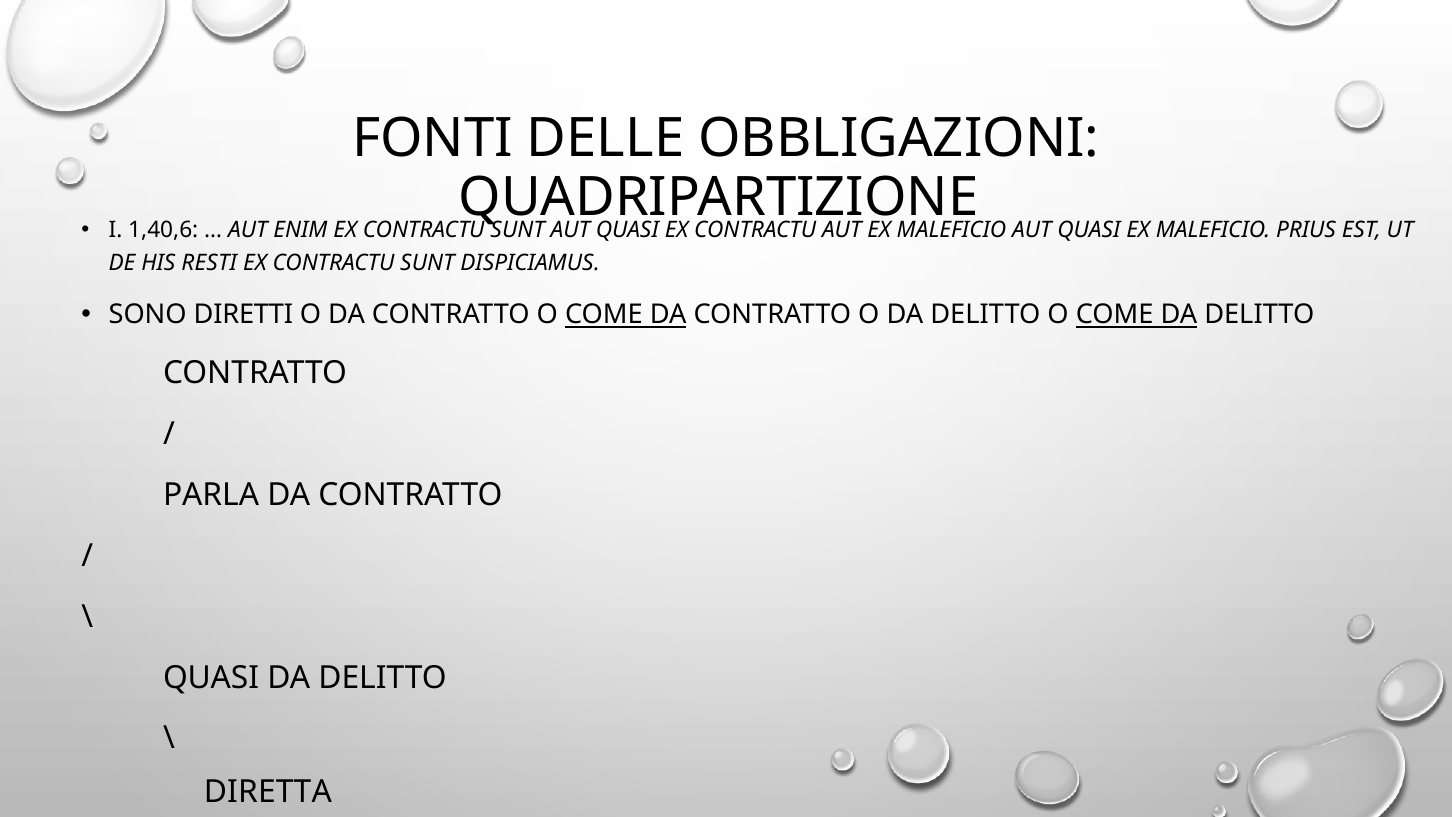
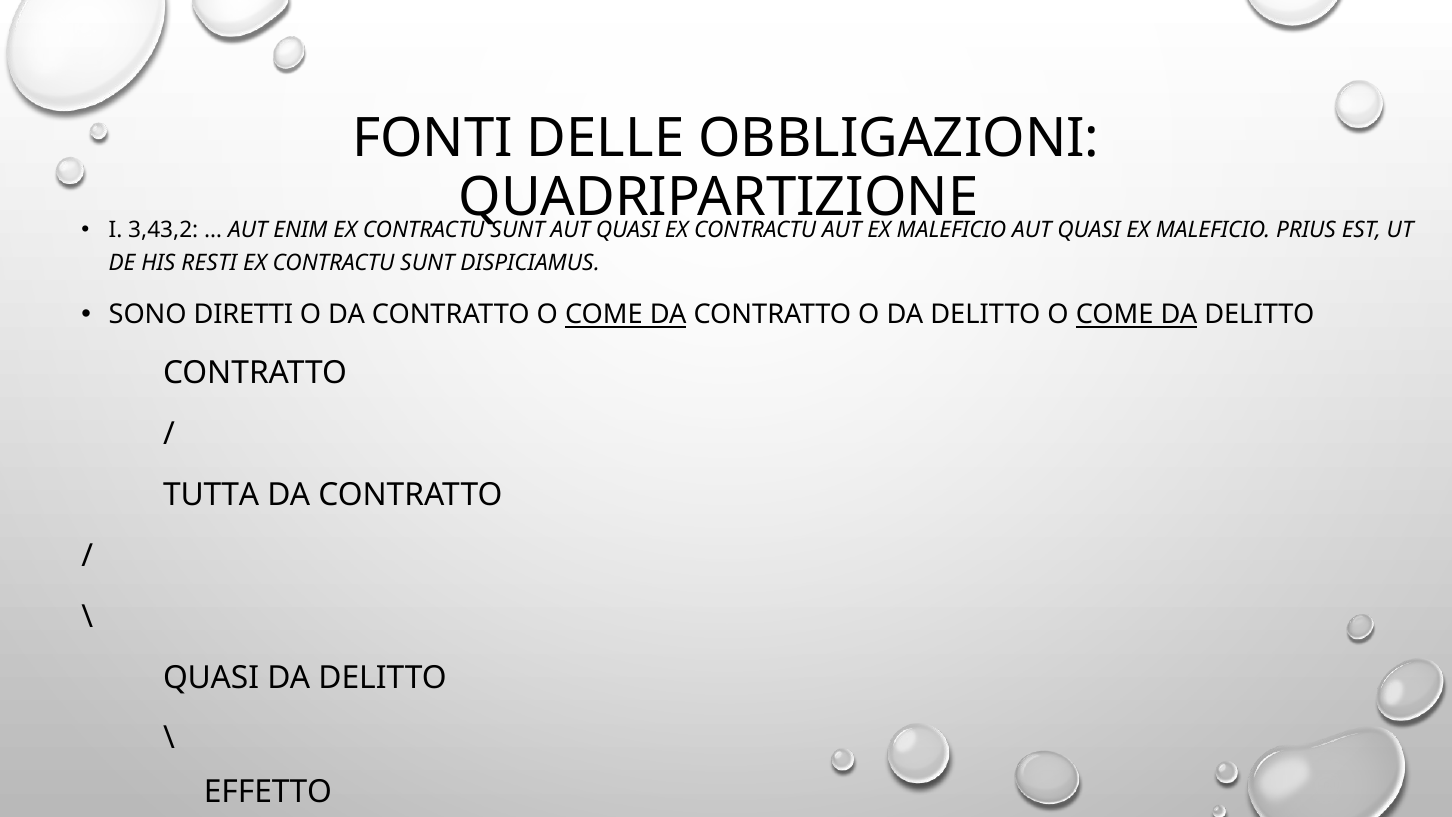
1,40,6: 1,40,6 -> 3,43,2
PARLA: PARLA -> TUTTA
DIRETTA: DIRETTA -> EFFETTO
